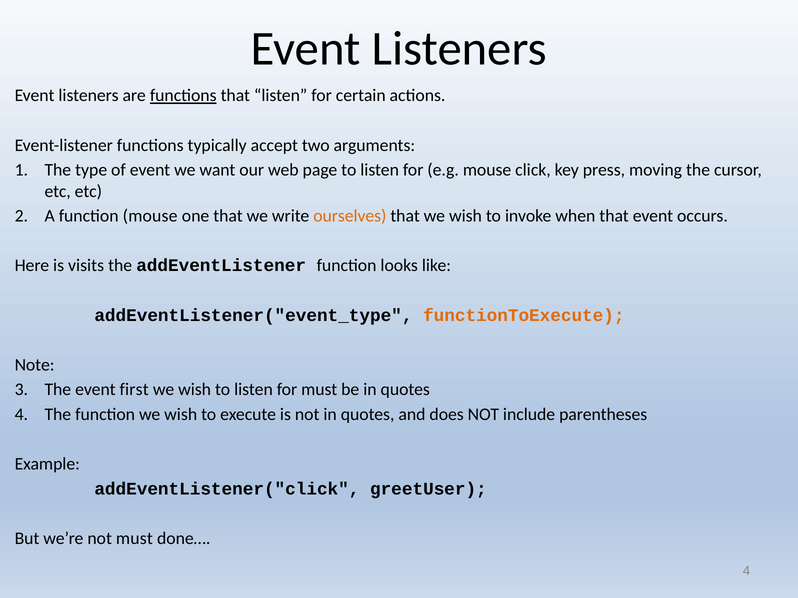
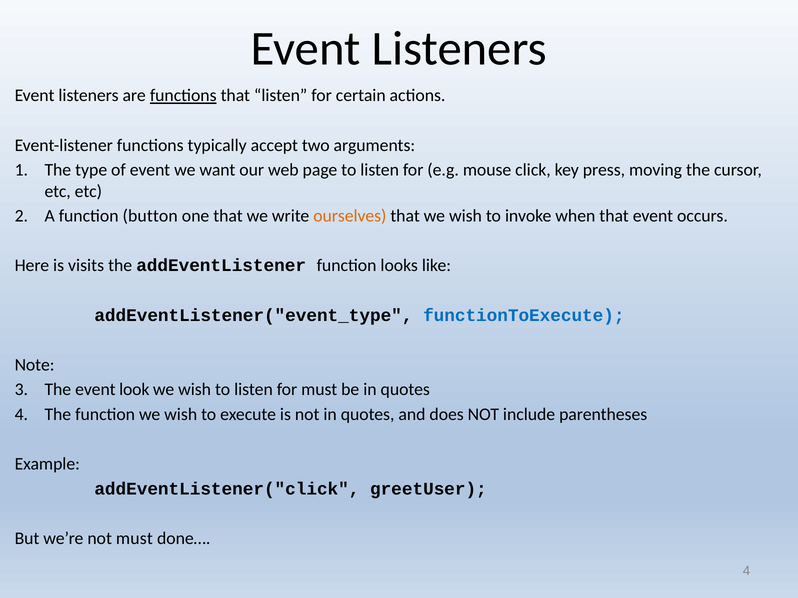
function mouse: mouse -> button
functionToExecute colour: orange -> blue
first: first -> look
